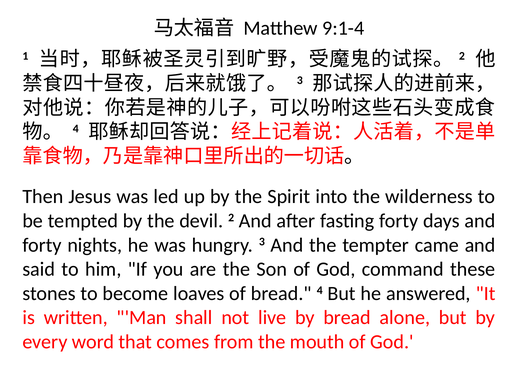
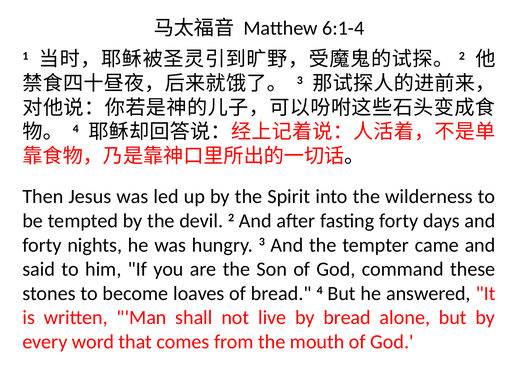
9:1-4: 9:1-4 -> 6:1-4
